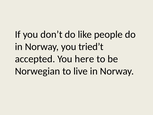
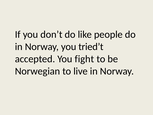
here: here -> fight
